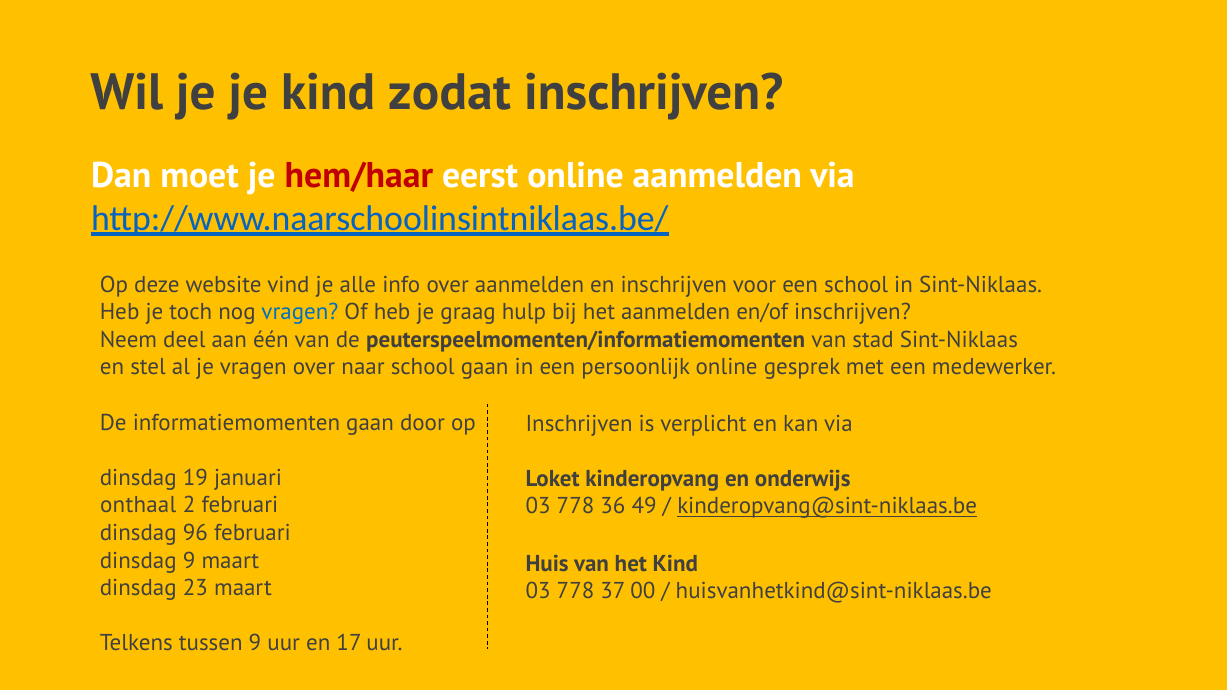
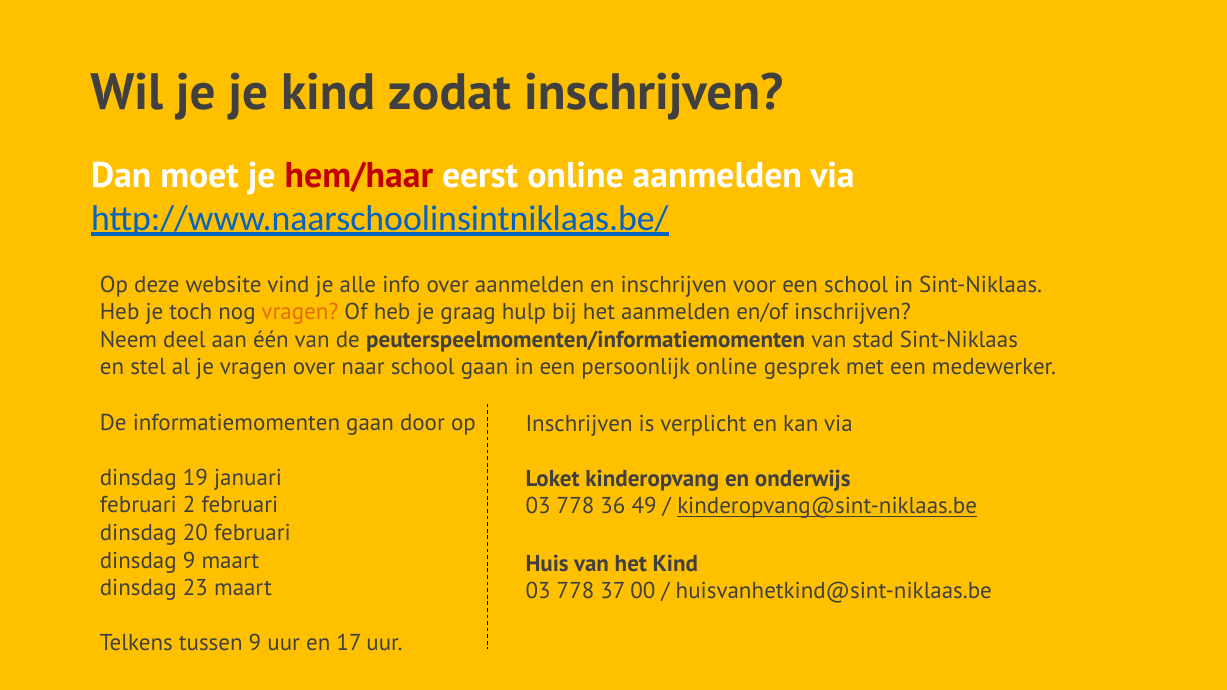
vragen at (300, 312) colour: blue -> orange
onthaal at (138, 505): onthaal -> februari
96: 96 -> 20
